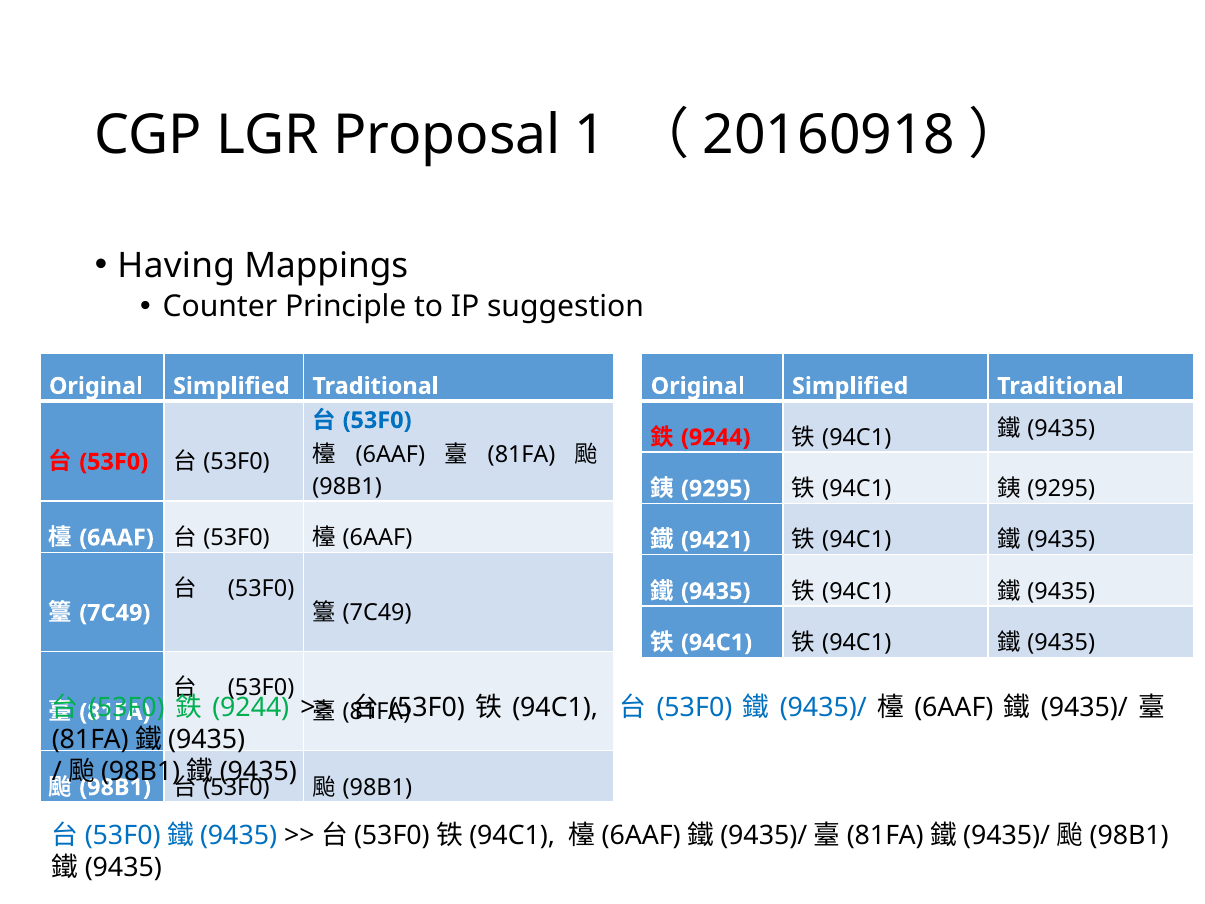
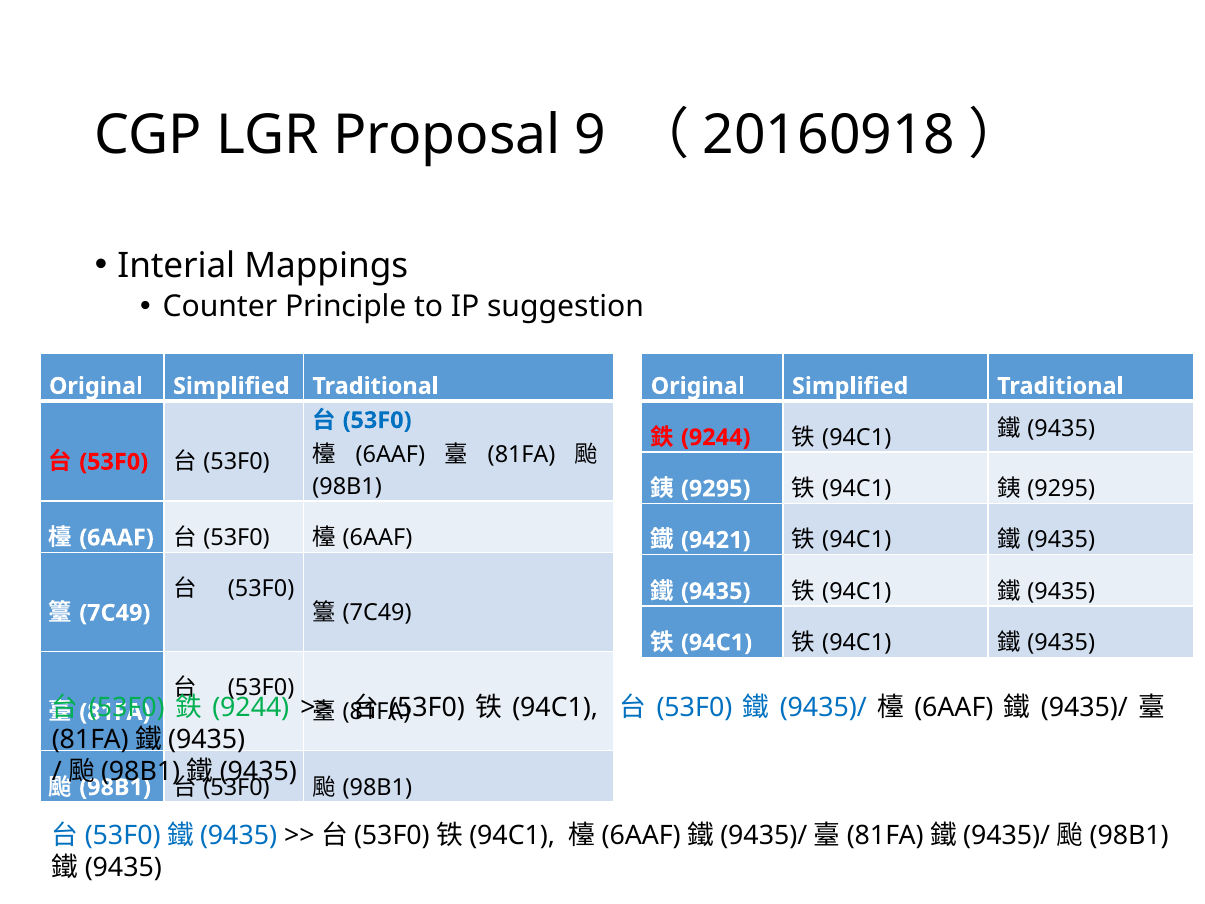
1: 1 -> 9
Having: Having -> Interial
